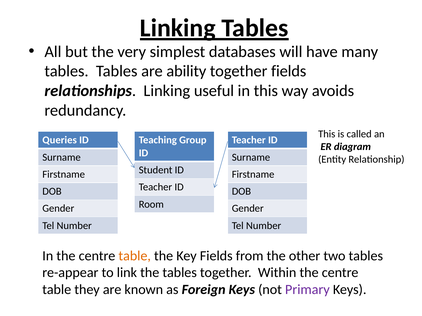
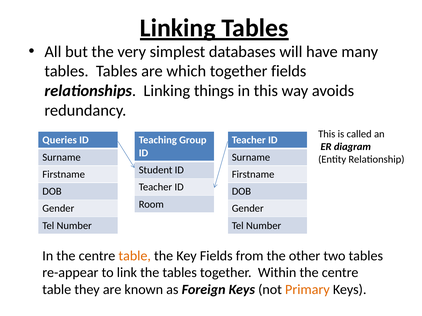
ability: ability -> which
useful: useful -> things
Primary colour: purple -> orange
